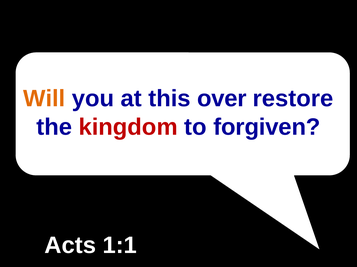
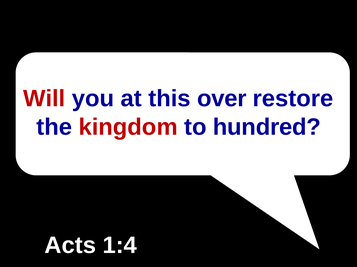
Will colour: orange -> red
forgiven: forgiven -> hundred
1:1: 1:1 -> 1:4
